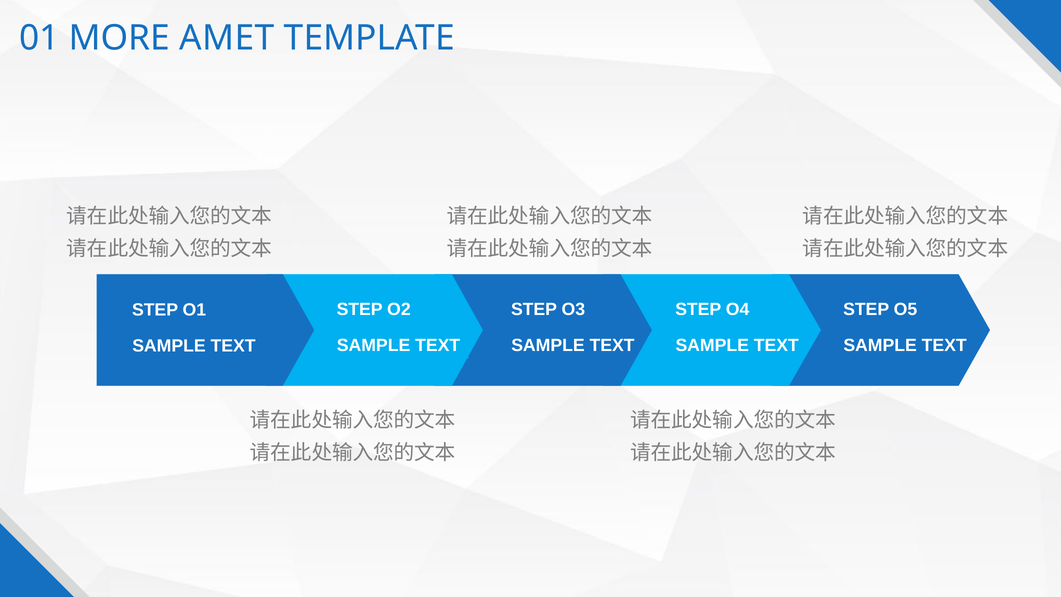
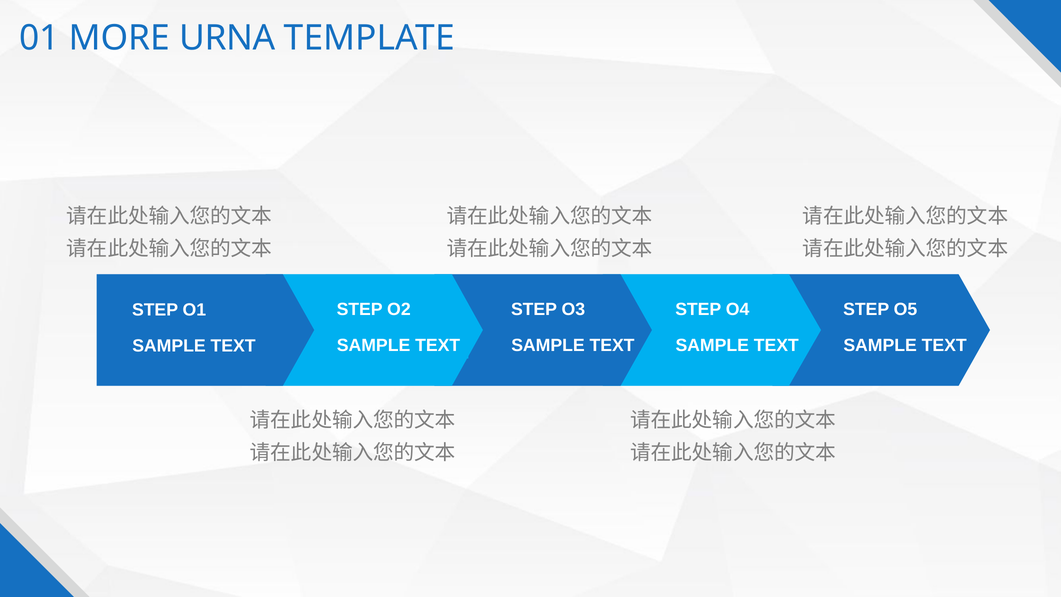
AMET: AMET -> URNA
